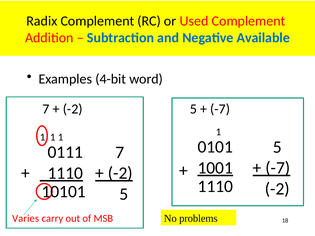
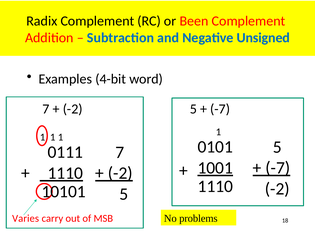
Used: Used -> Been
Available: Available -> Unsigned
